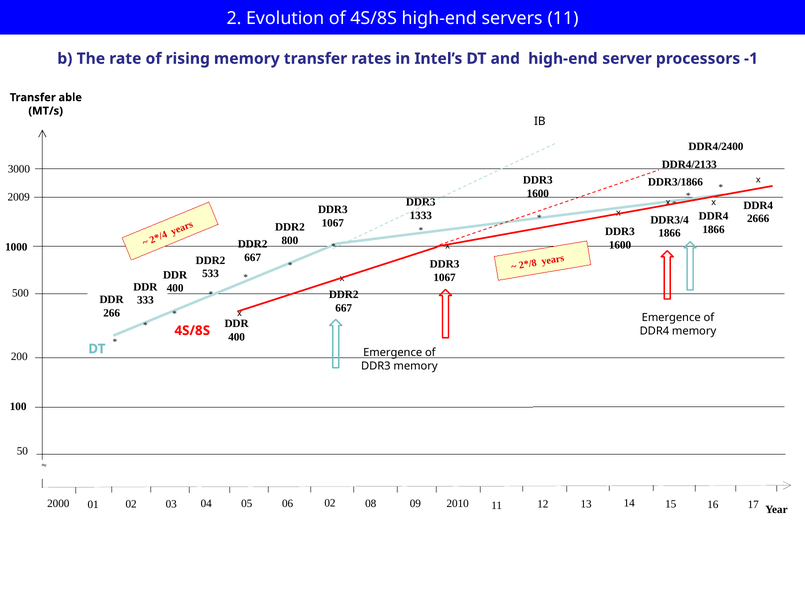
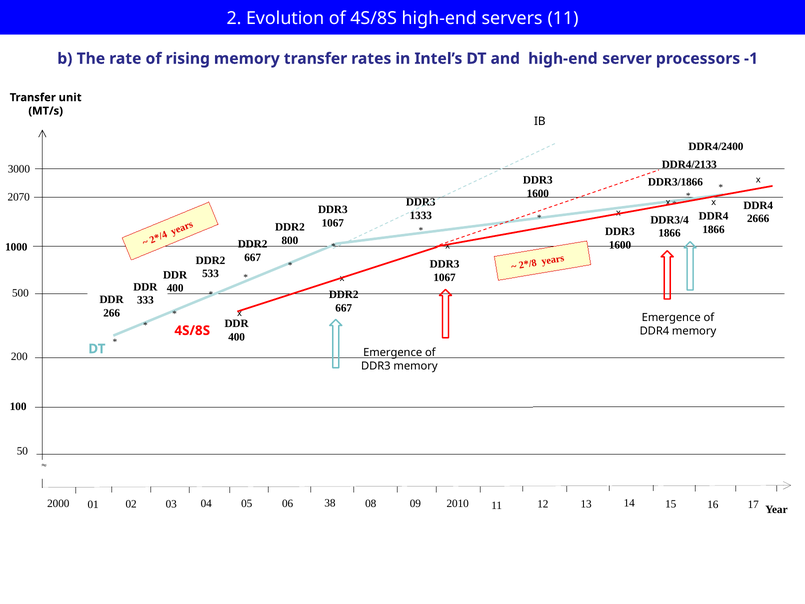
able: able -> unit
2009: 2009 -> 2070
06 02: 02 -> 38
